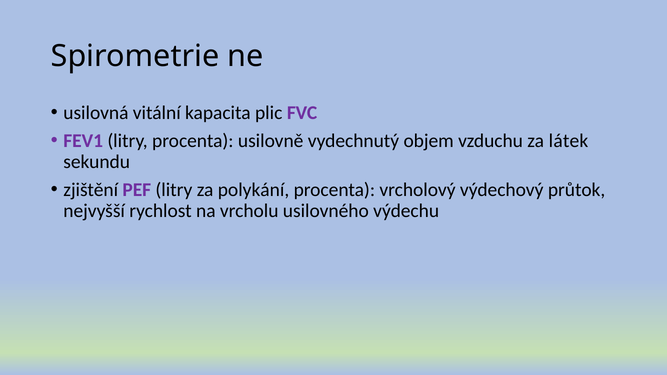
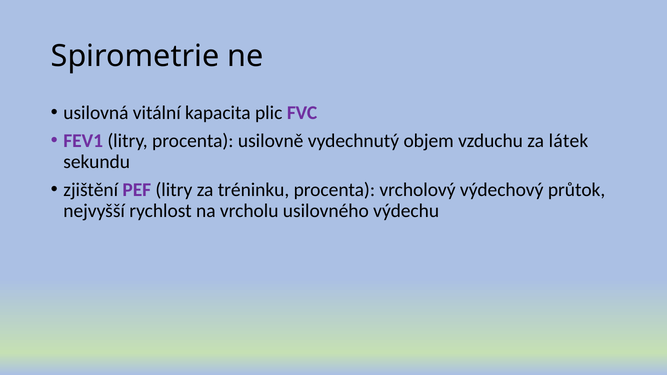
polykání: polykání -> tréninku
